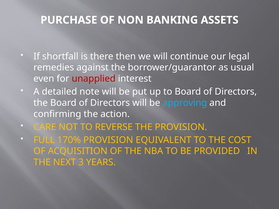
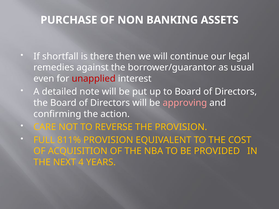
approving colour: light blue -> pink
170%: 170% -> 811%
3: 3 -> 4
